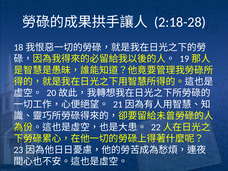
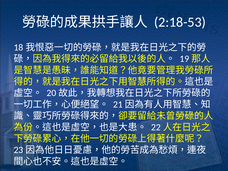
2:18-28: 2:18-28 -> 2:18-53
